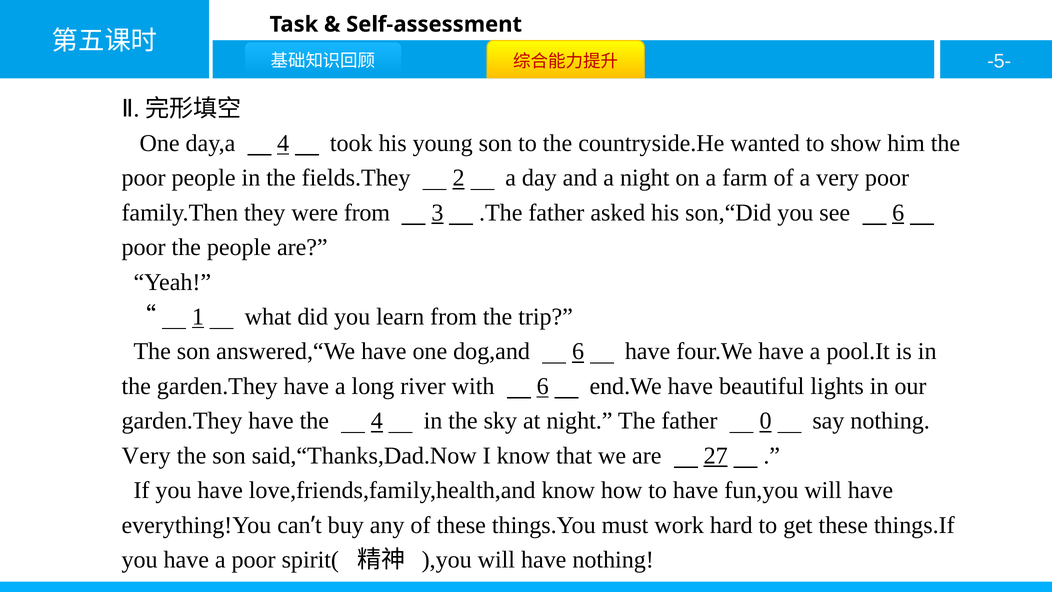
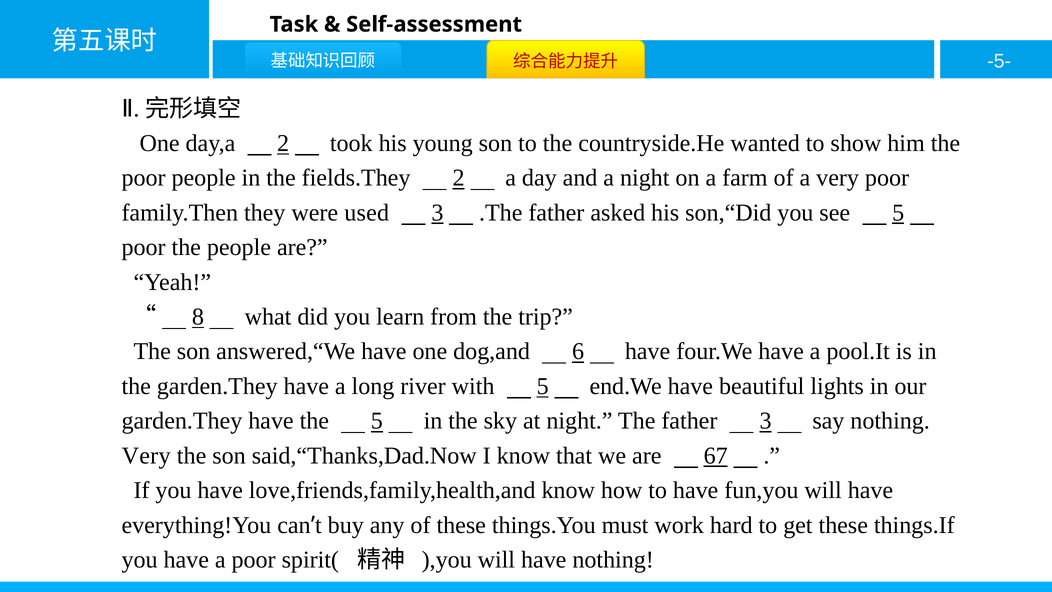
day,a 4: 4 -> 2
were from: from -> used
see 6: 6 -> 5
1: 1 -> 8
with 6: 6 -> 5
the 4: 4 -> 5
father 0: 0 -> 3
27: 27 -> 67
